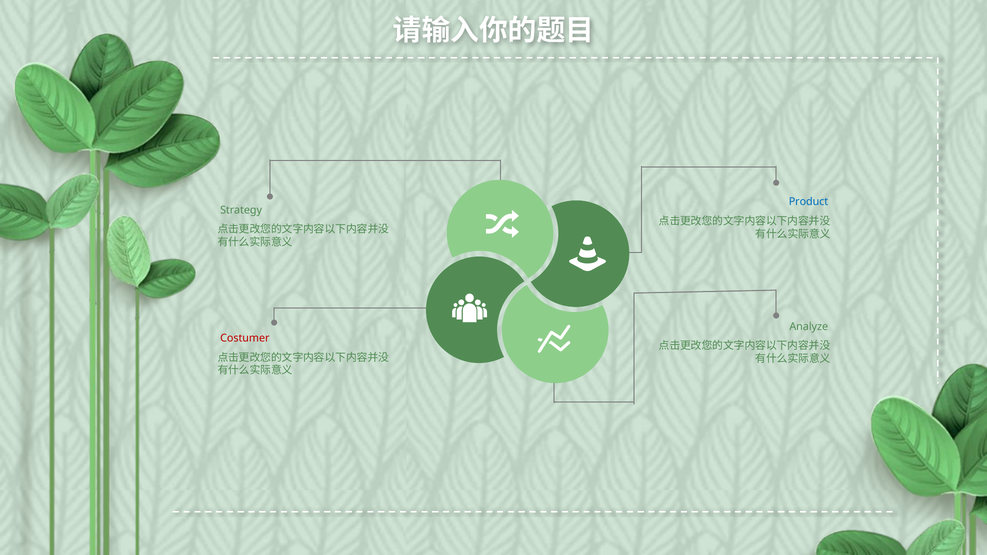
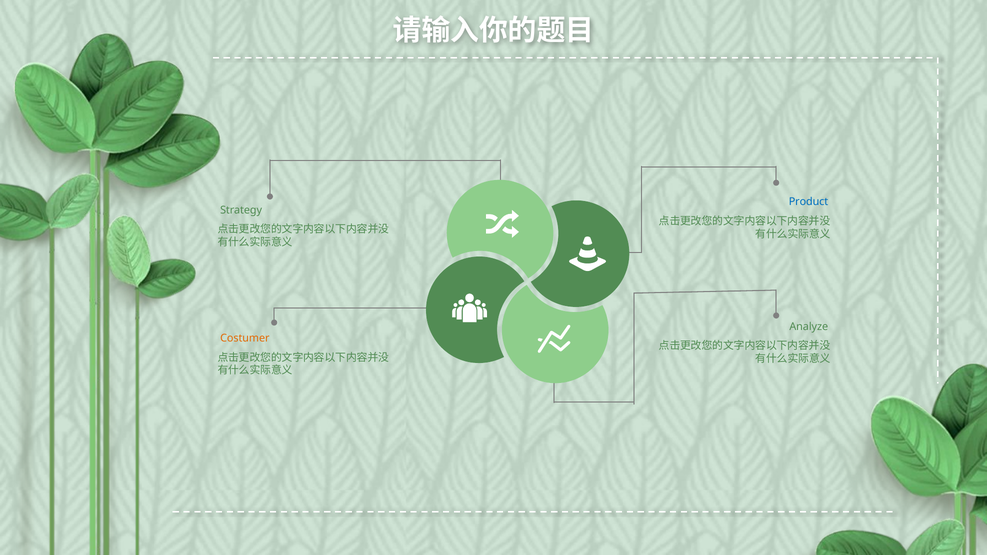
Costumer colour: red -> orange
